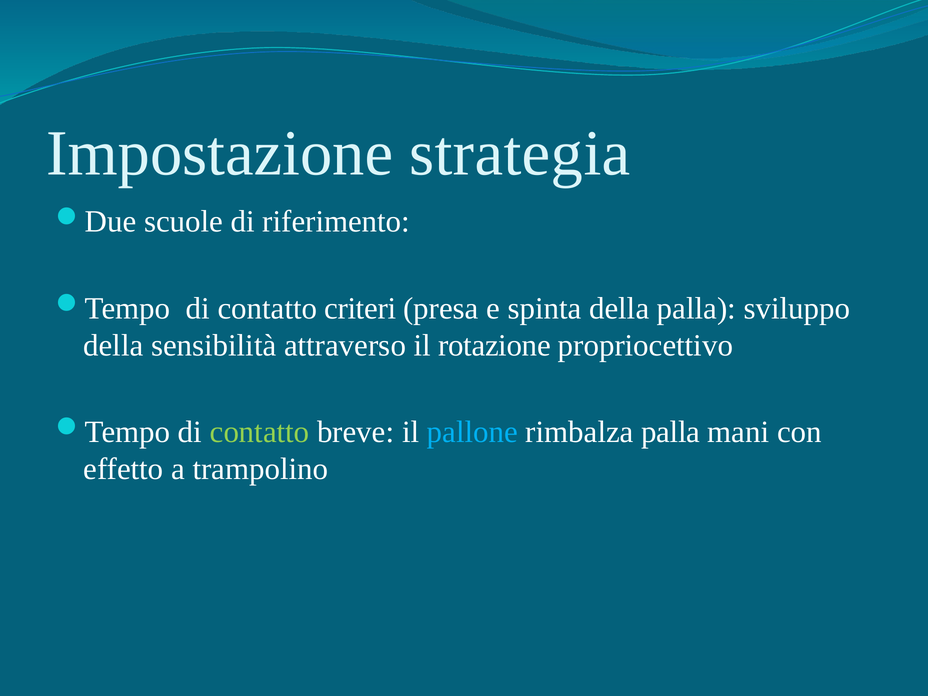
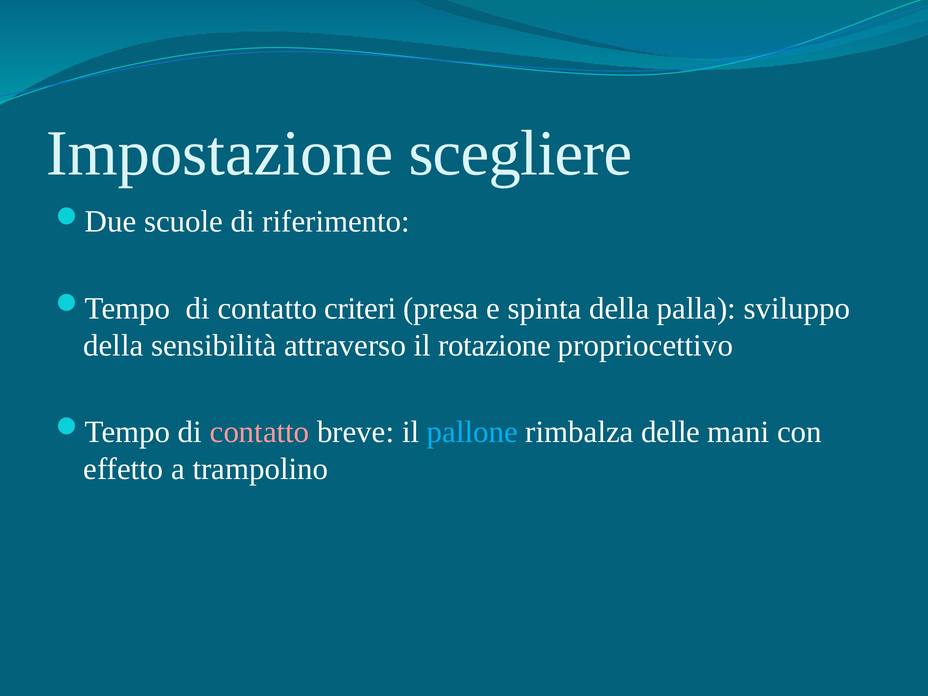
strategia: strategia -> scegliere
contatto at (260, 432) colour: light green -> pink
rimbalza palla: palla -> delle
